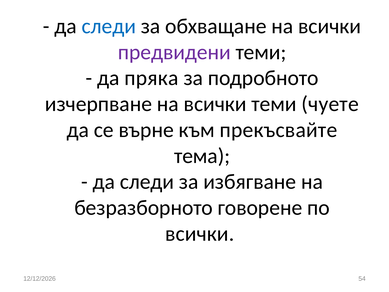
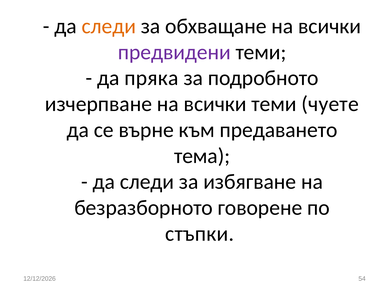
следи at (109, 26) colour: blue -> orange
прекъсвайте: прекъсвайте -> предаването
всички at (200, 233): всички -> стъпки
